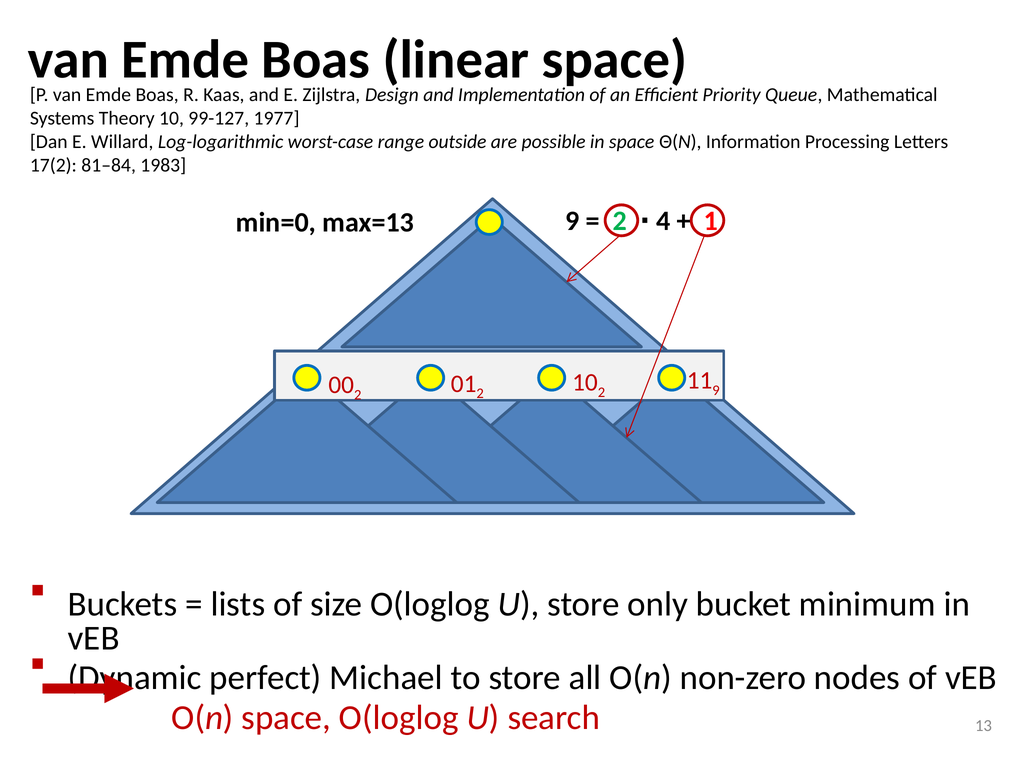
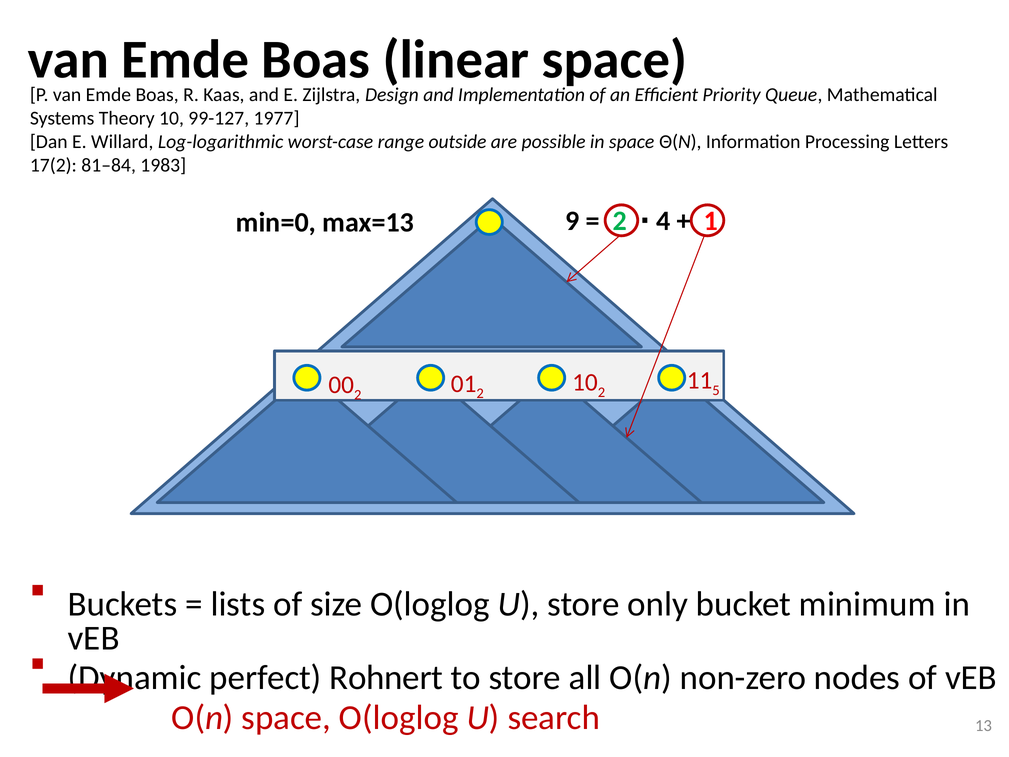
9 at (716, 390): 9 -> 5
Michael: Michael -> Rohnert
